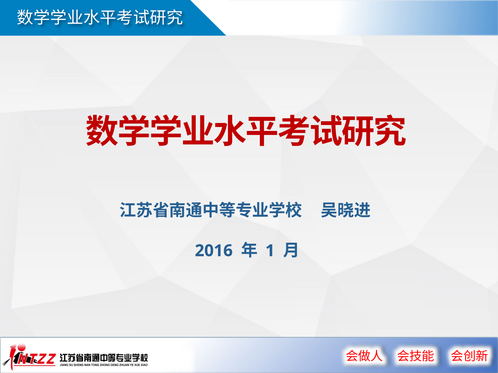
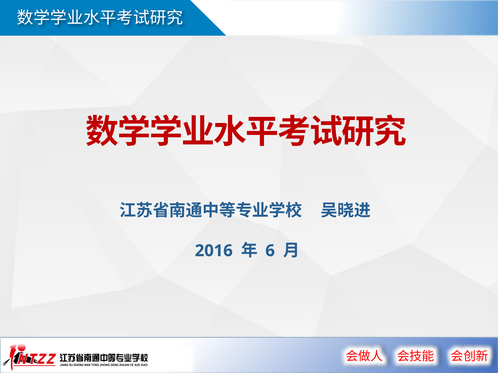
1: 1 -> 6
